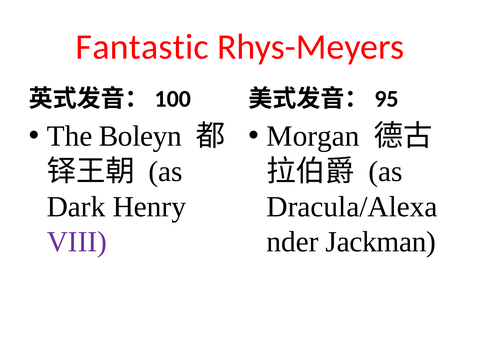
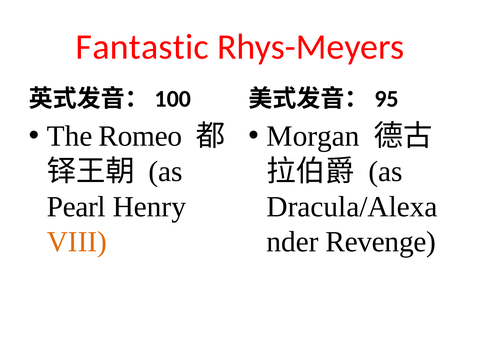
Boleyn: Boleyn -> Romeo
Dark: Dark -> Pearl
VIII colour: purple -> orange
Jackman: Jackman -> Revenge
